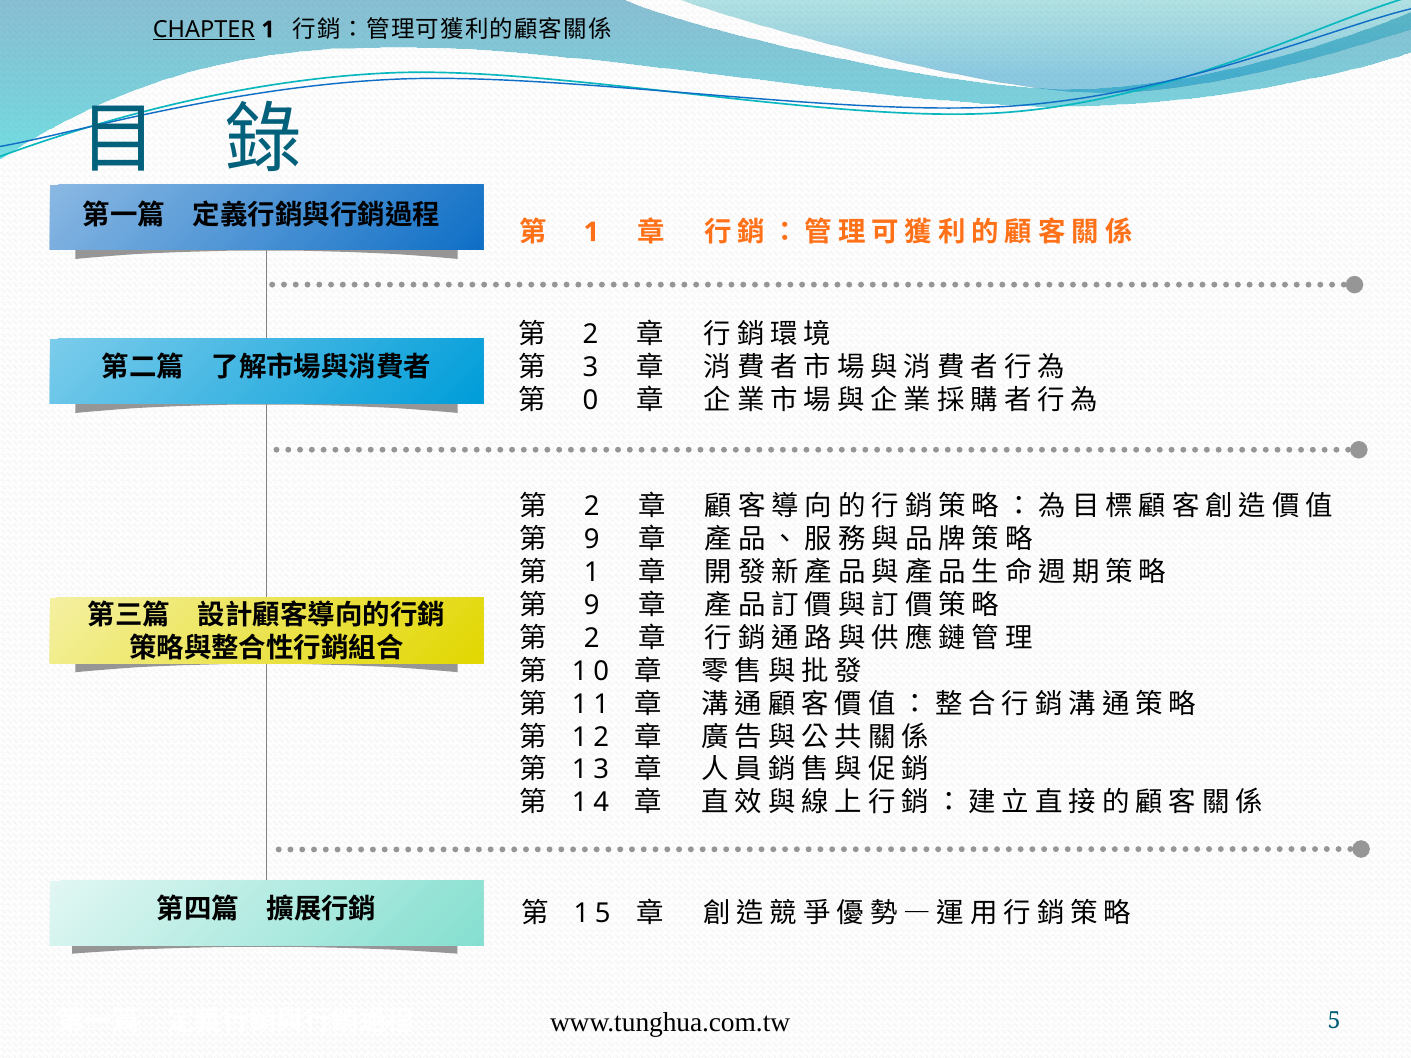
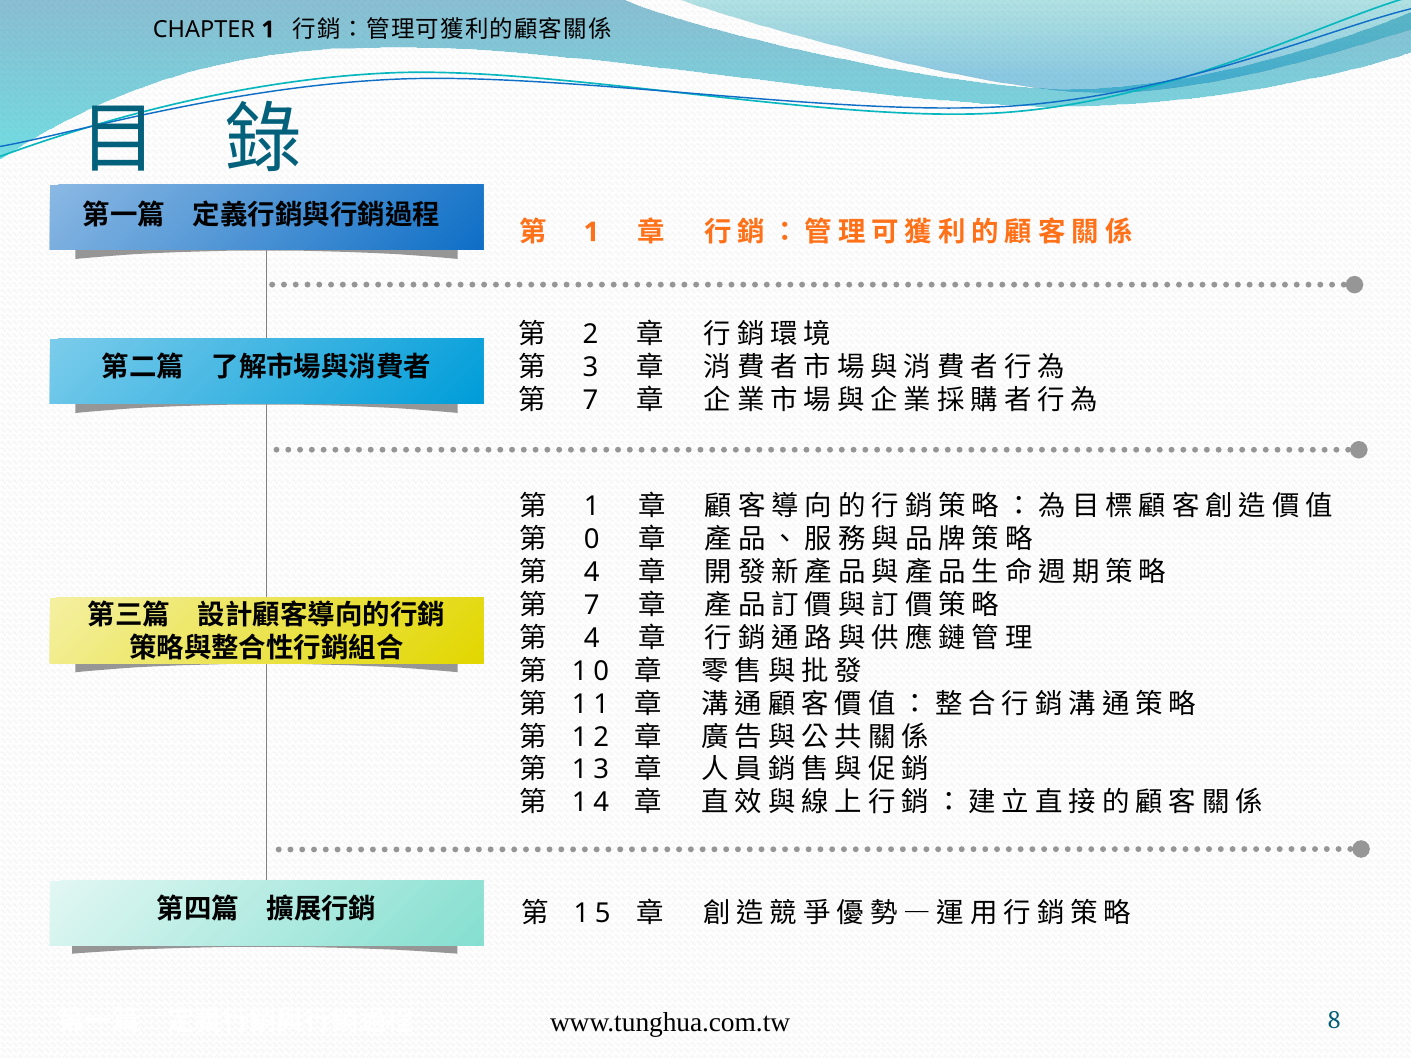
CHAPTER underline: present -> none
0 at (591, 400): 0 -> 7
2 at (592, 507): 2 -> 1
9 at (592, 540): 9 -> 0
1 at (592, 572): 1 -> 4
9 at (592, 605): 9 -> 7
2 at (592, 638): 2 -> 4
5: 5 -> 8
